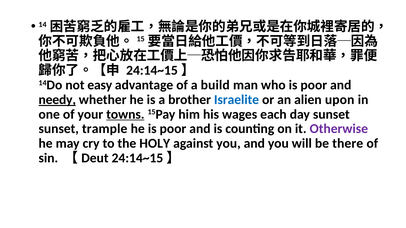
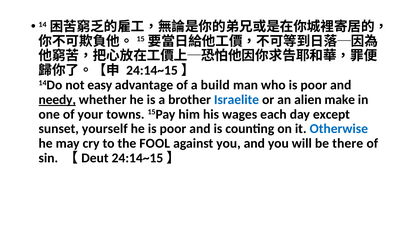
upon: upon -> make
towns underline: present -> none
day sunset: sunset -> except
trample: trample -> yourself
Otherwise colour: purple -> blue
HOLY: HOLY -> FOOL
